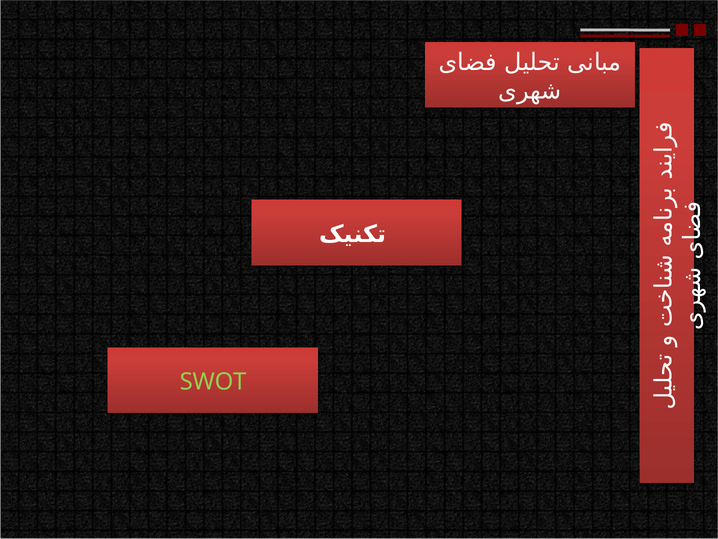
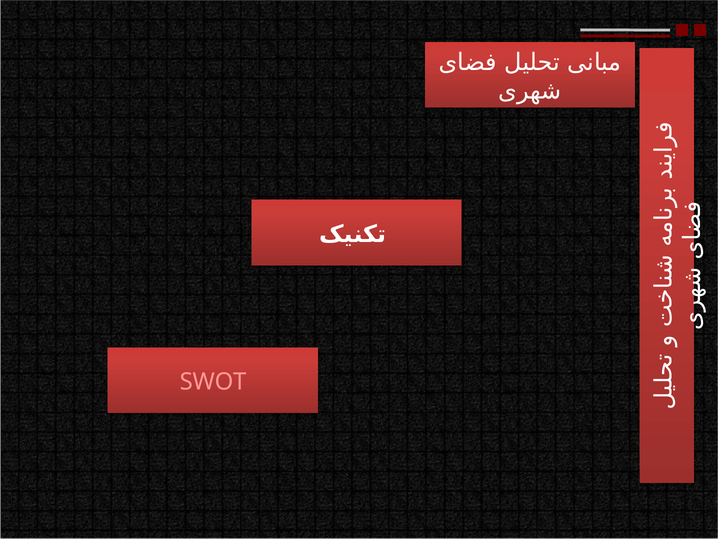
SWOT colour: light green -> pink
